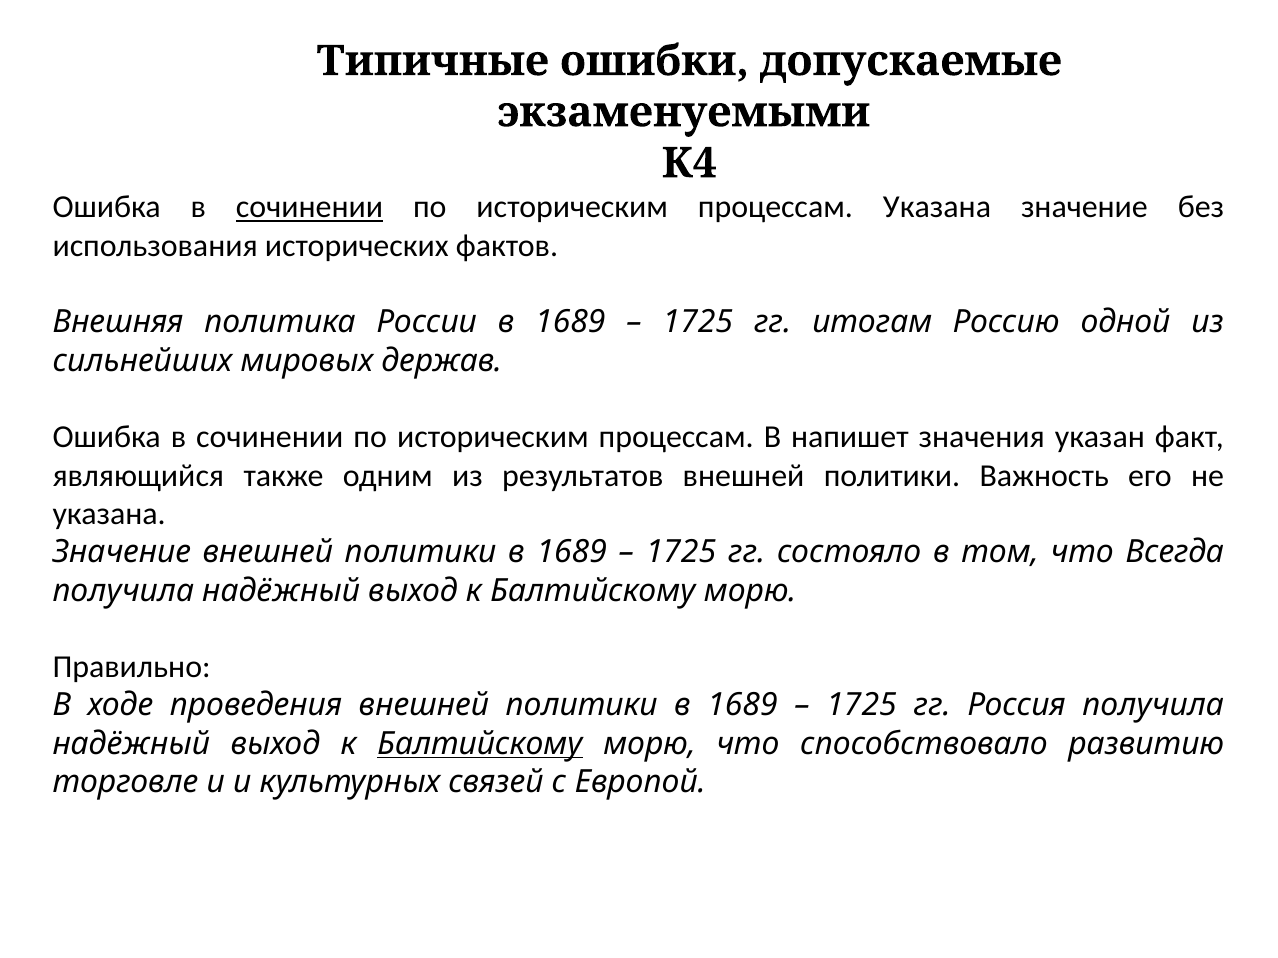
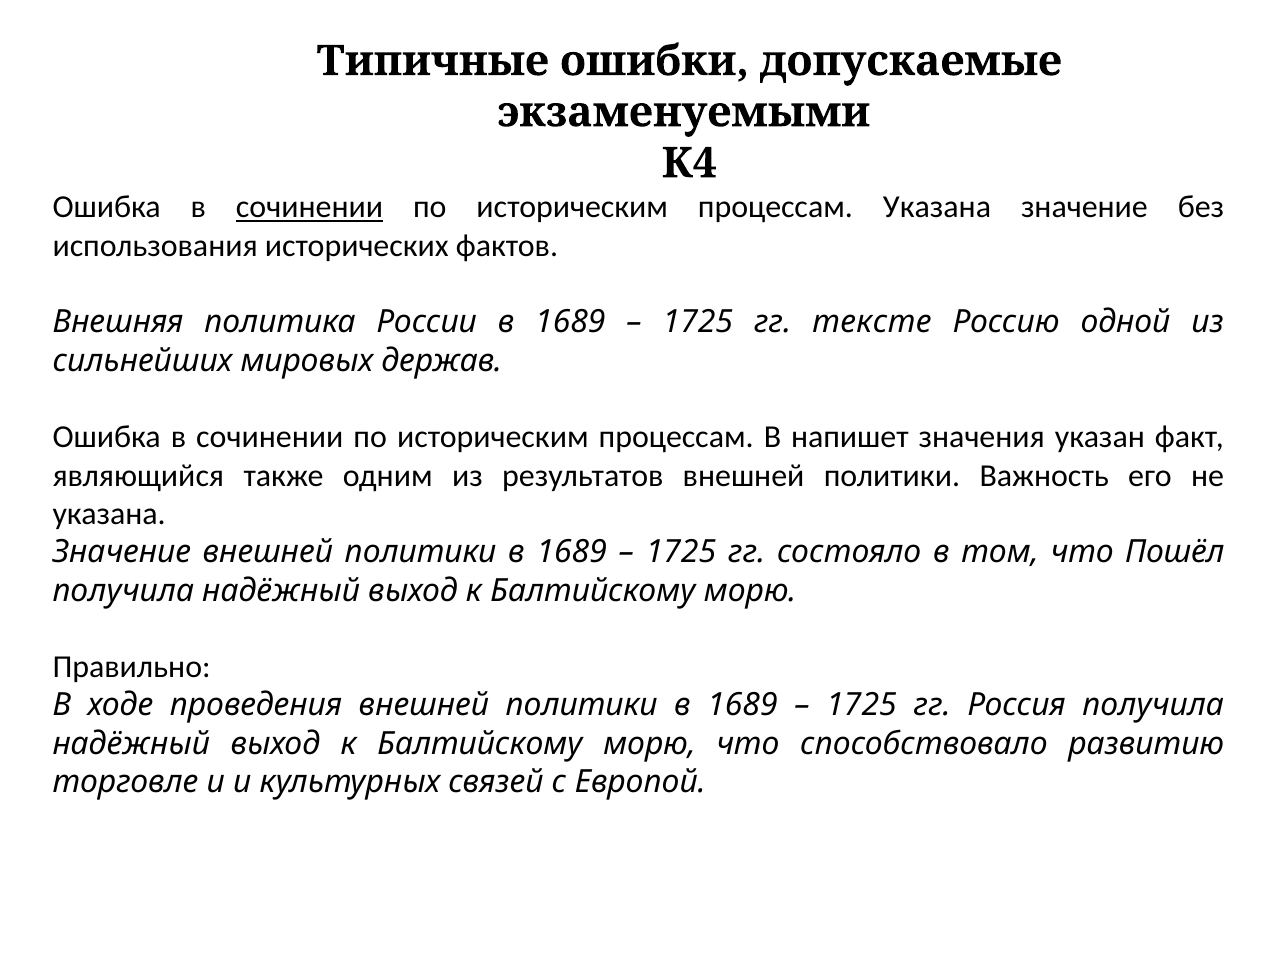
итогам: итогам -> тексте
Всегда: Всегда -> Пошёл
Балтийскому at (480, 744) underline: present -> none
